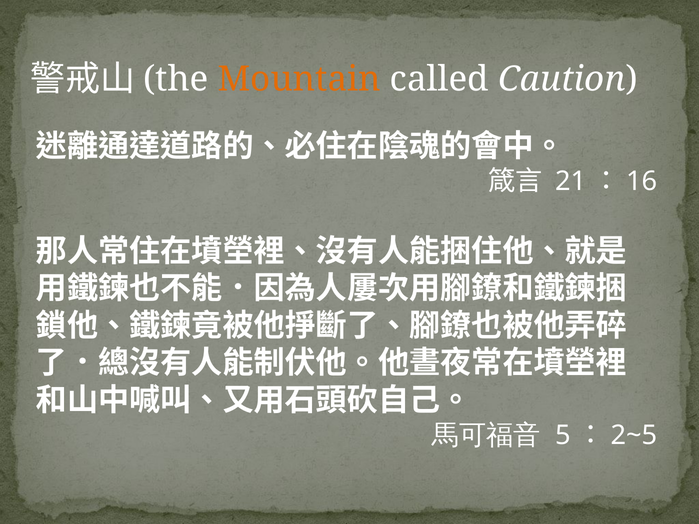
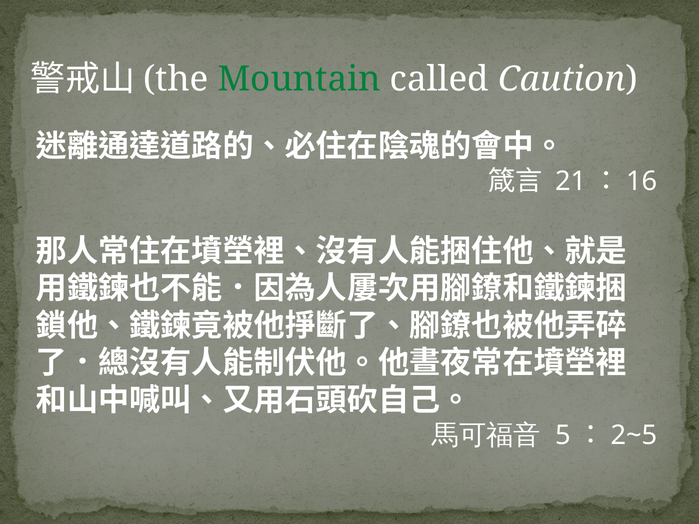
Mountain colour: orange -> green
